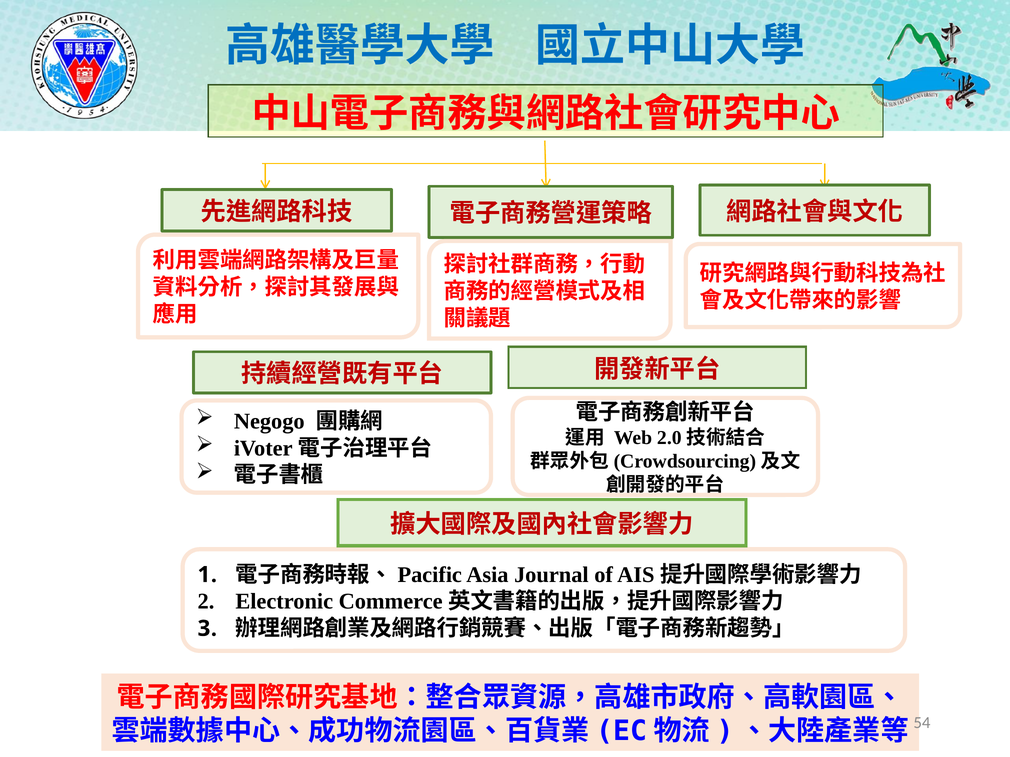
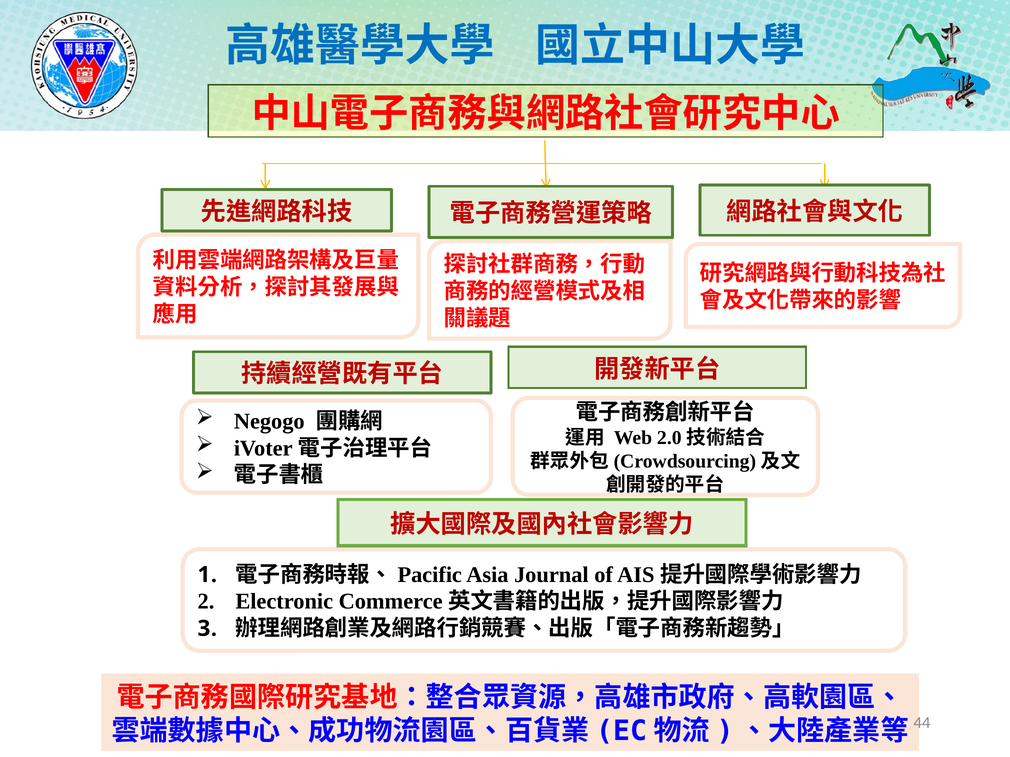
54: 54 -> 44
